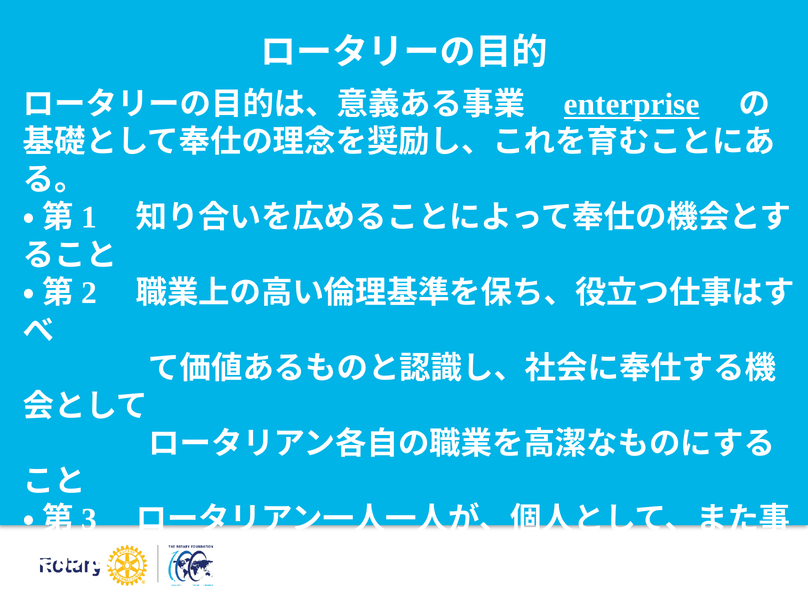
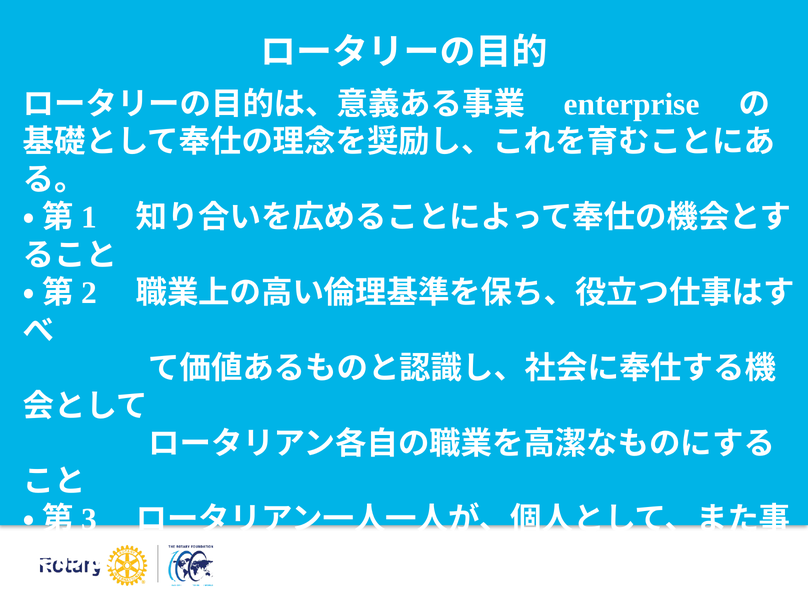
enterprise underline: present -> none
